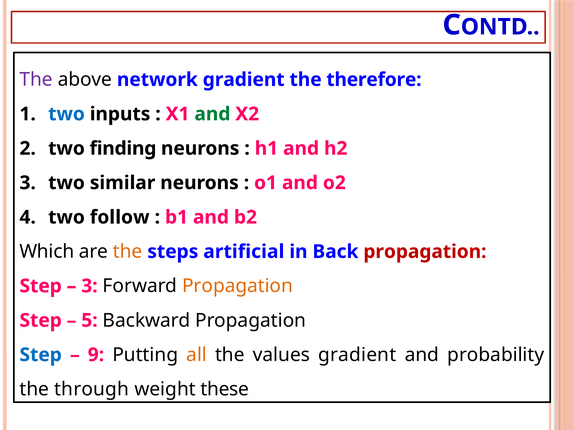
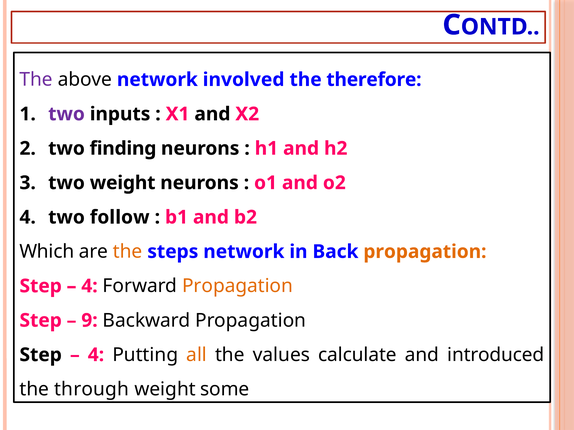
network gradient: gradient -> involved
two at (67, 114) colour: blue -> purple
and at (212, 114) colour: green -> black
two similar: similar -> weight
steps artificial: artificial -> network
propagation at (425, 252) colour: red -> orange
3 at (89, 286): 3 -> 4
5: 5 -> 9
Step at (41, 355) colour: blue -> black
9 at (96, 355): 9 -> 4
values gradient: gradient -> calculate
probability: probability -> introduced
these: these -> some
